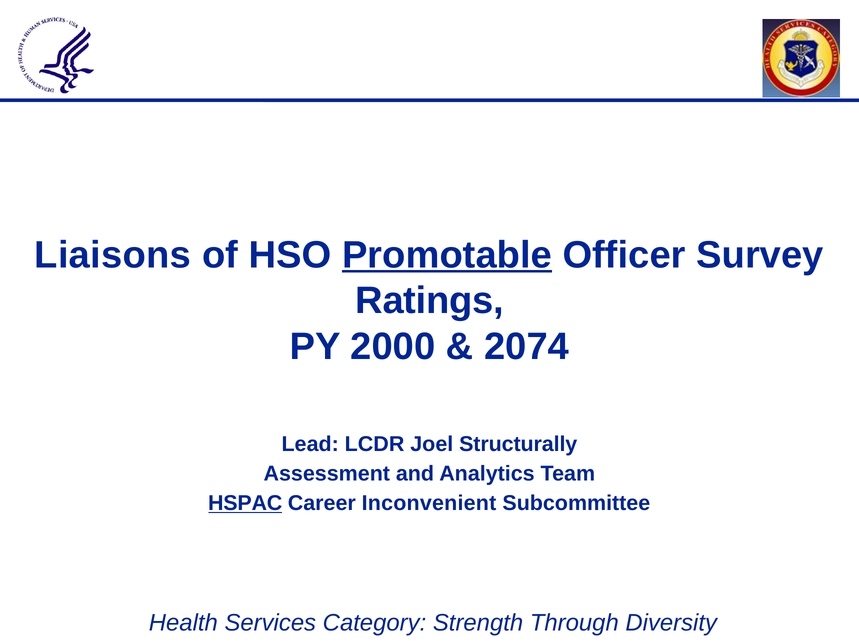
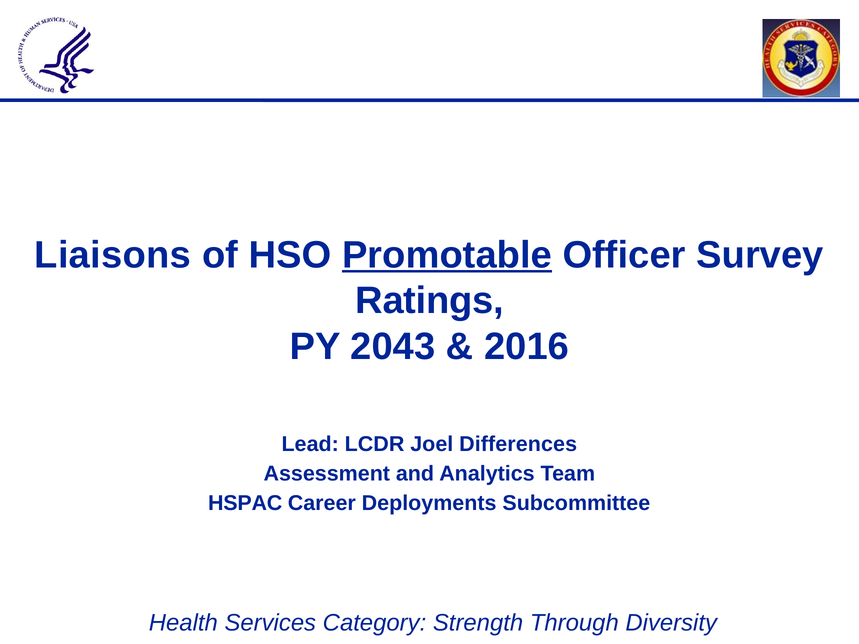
2000: 2000 -> 2043
2074: 2074 -> 2016
Structurally: Structurally -> Differences
HSPAC underline: present -> none
Inconvenient: Inconvenient -> Deployments
